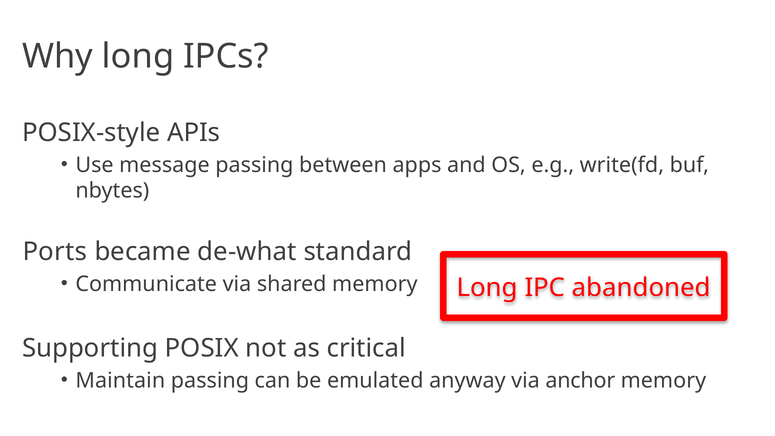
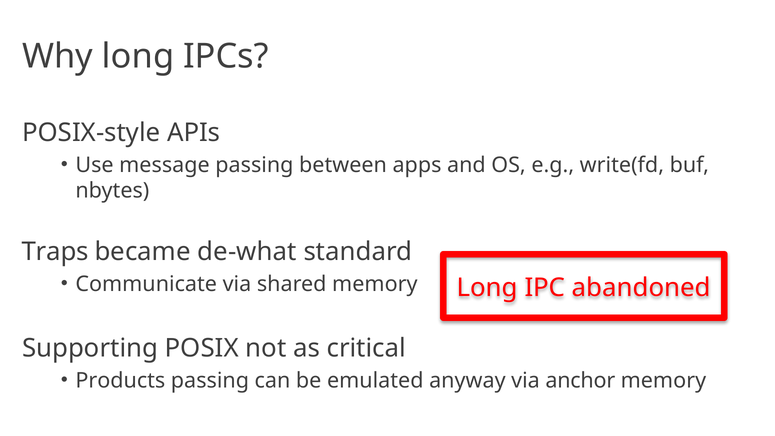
Ports: Ports -> Traps
Maintain: Maintain -> Products
